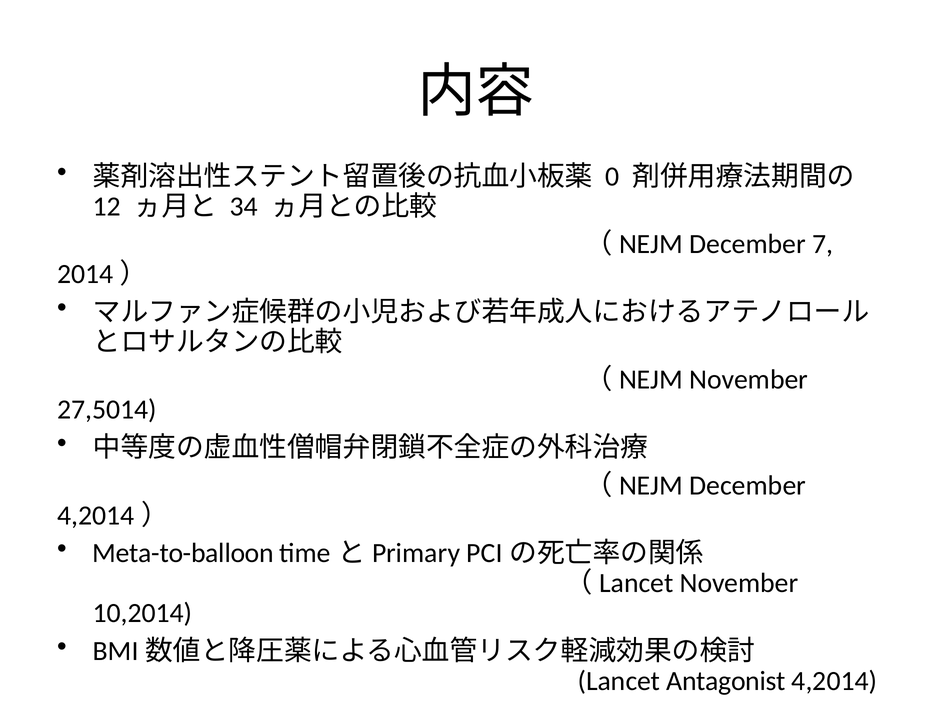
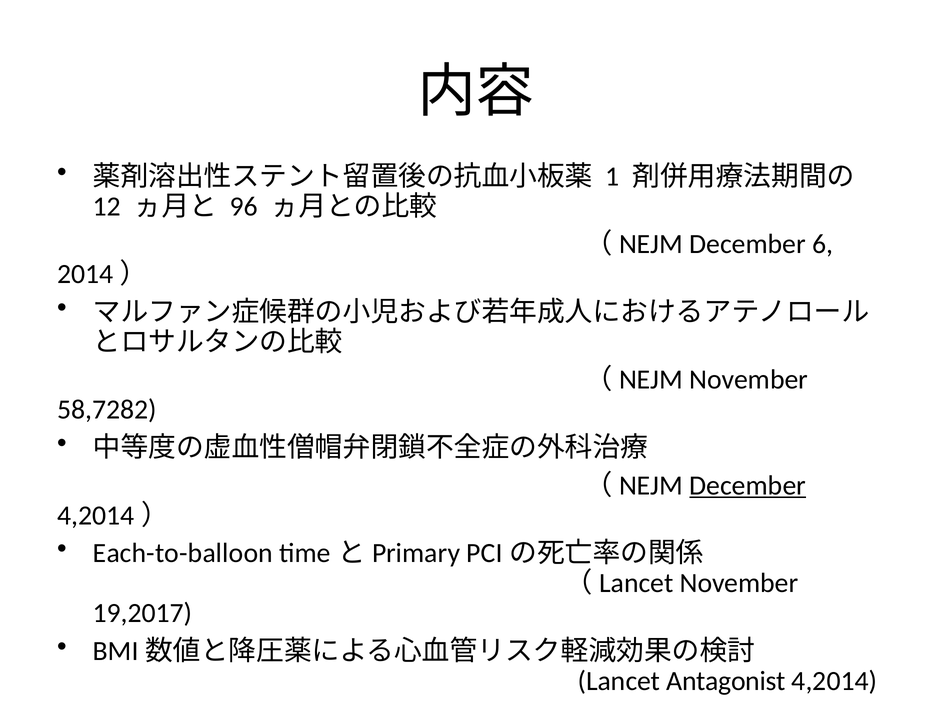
0: 0 -> 1
34: 34 -> 96
7: 7 -> 6
27,5014: 27,5014 -> 58,7282
December at (748, 485) underline: none -> present
Meta-to-balloon: Meta-to-balloon -> Each-to-balloon
10,2014: 10,2014 -> 19,2017
